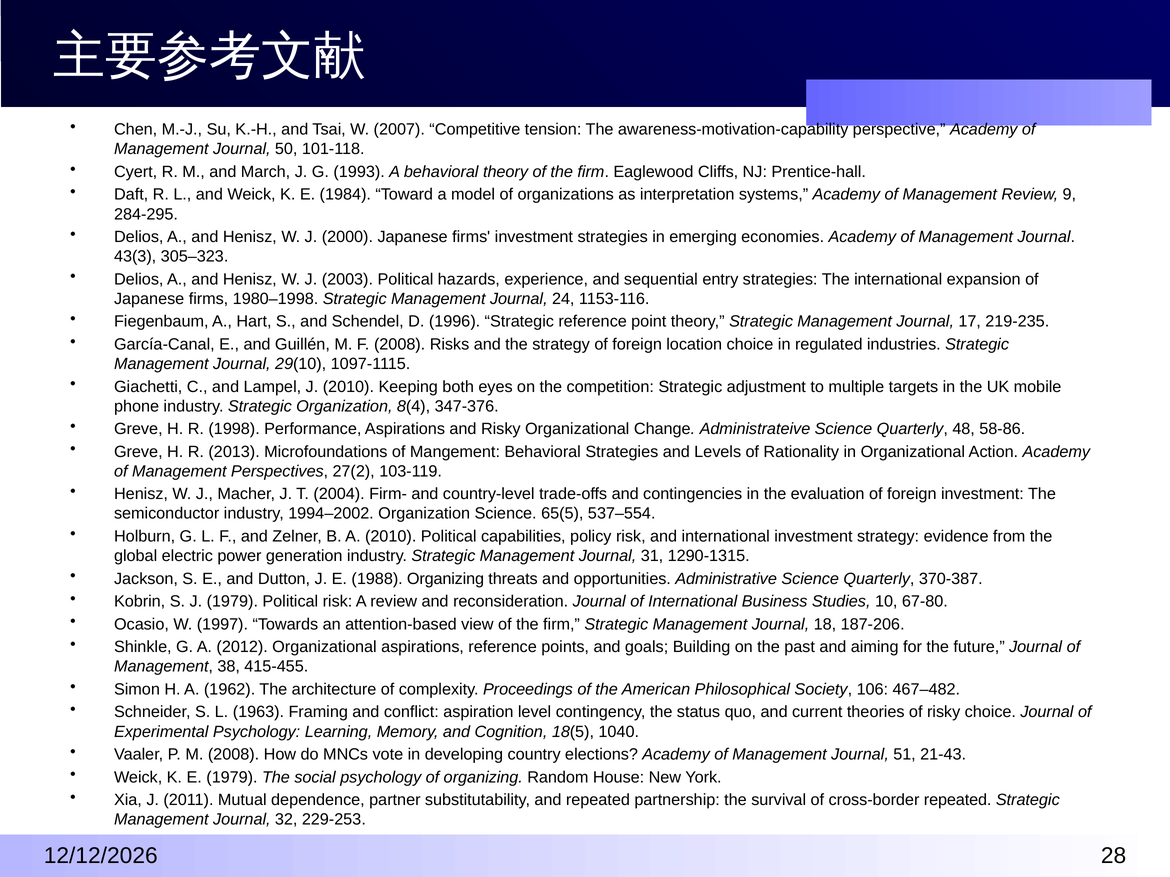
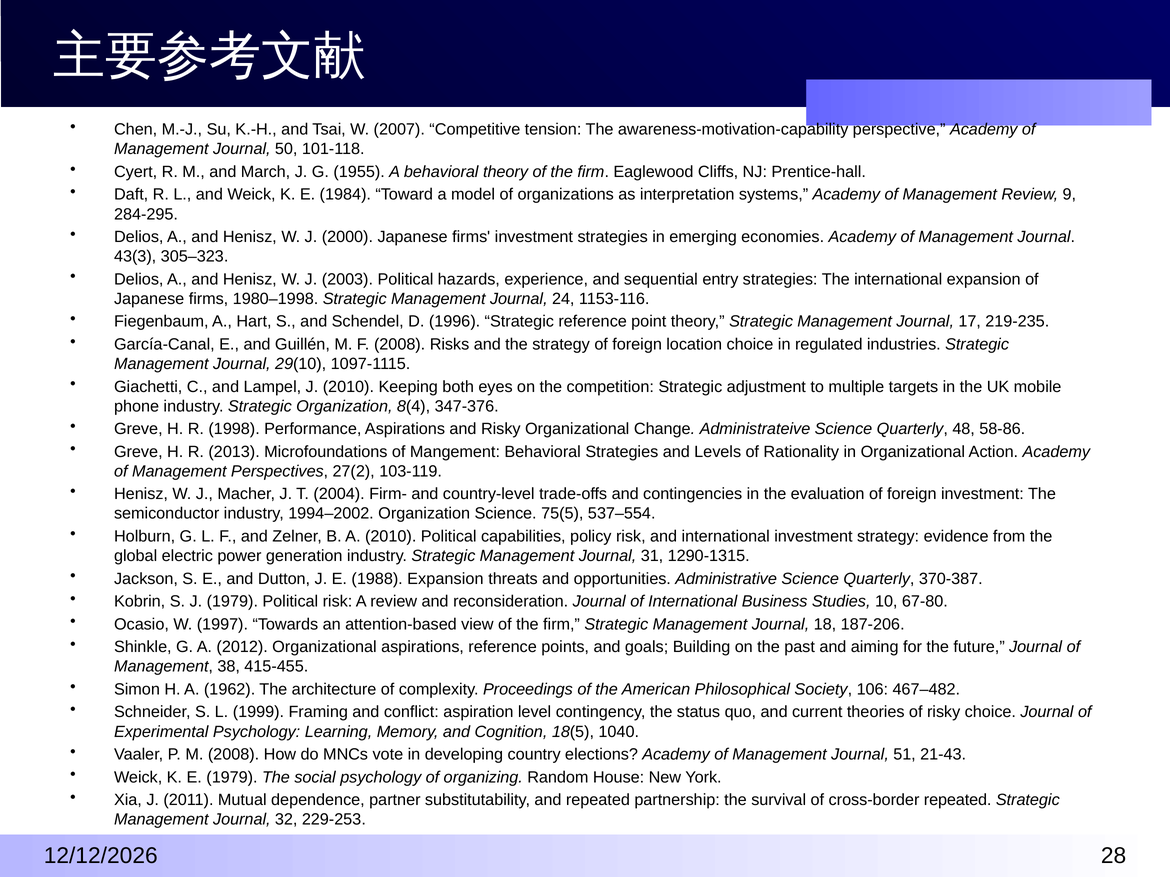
1993: 1993 -> 1955
65(5: 65(5 -> 75(5
1988 Organizing: Organizing -> Expansion
1963: 1963 -> 1999
